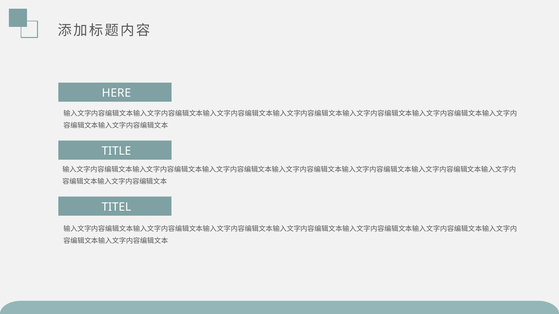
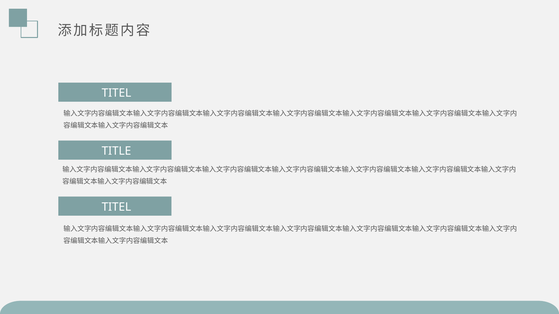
HERE at (116, 93): HERE -> TITEL
